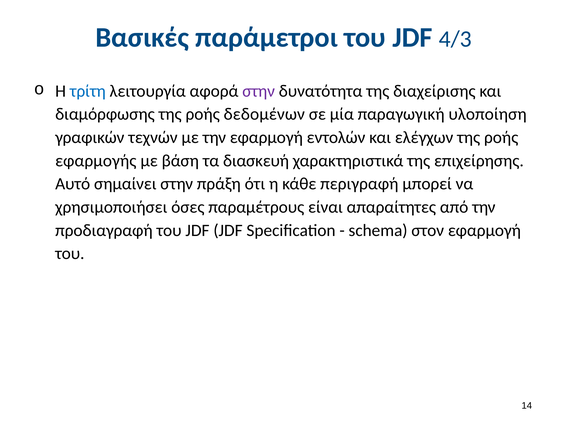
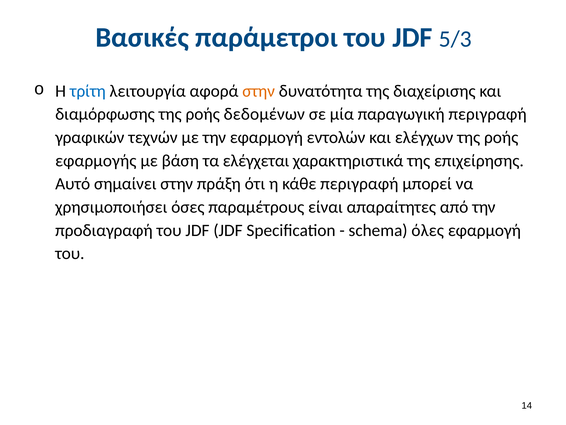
4/3: 4/3 -> 5/3
στην at (259, 91) colour: purple -> orange
παραγωγική υλοποίηση: υλοποίηση -> περιγραφή
διασκευή: διασκευή -> ελέγχεται
στον: στον -> όλες
